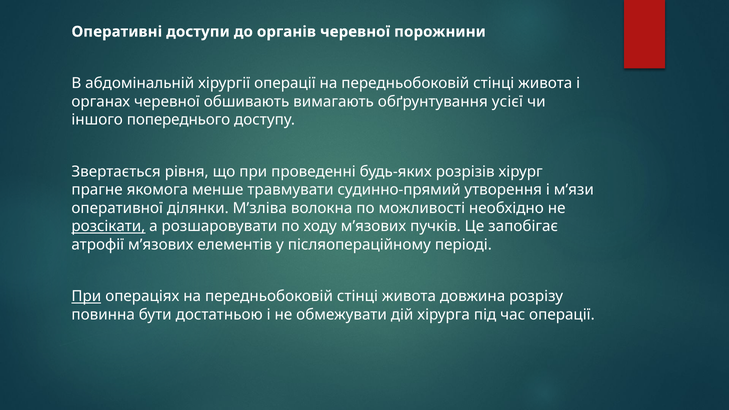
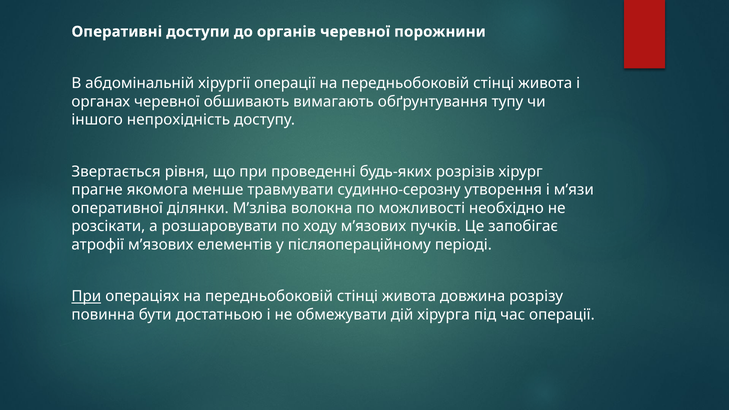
усієї: усієї -> тупу
попереднього: попереднього -> непрохідність
судинно-прямий: судинно-прямий -> судинно-серозну
розсікати underline: present -> none
